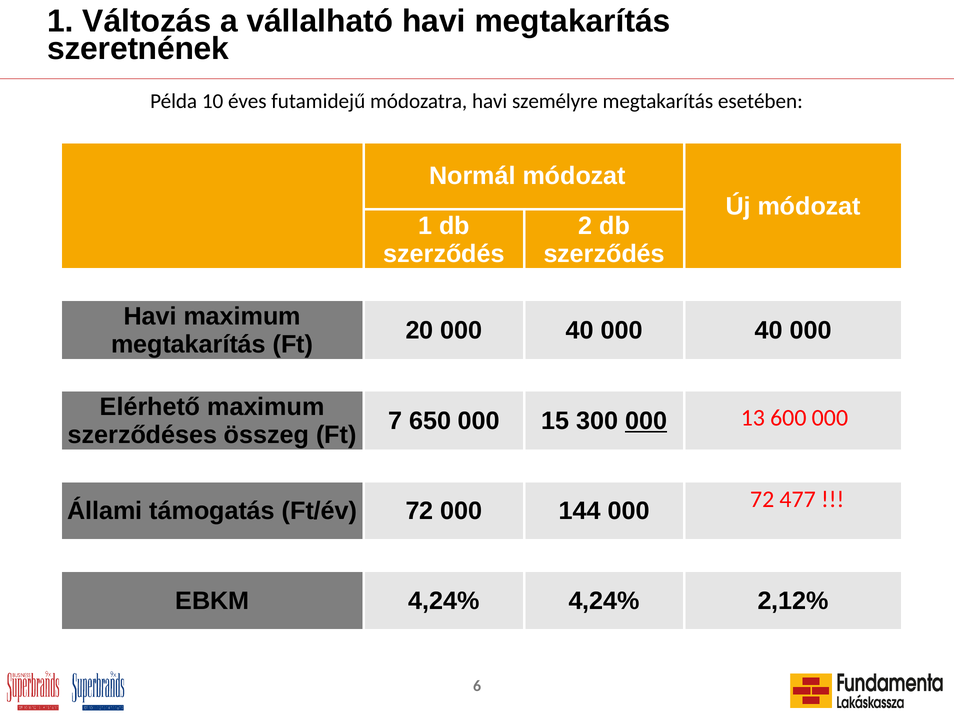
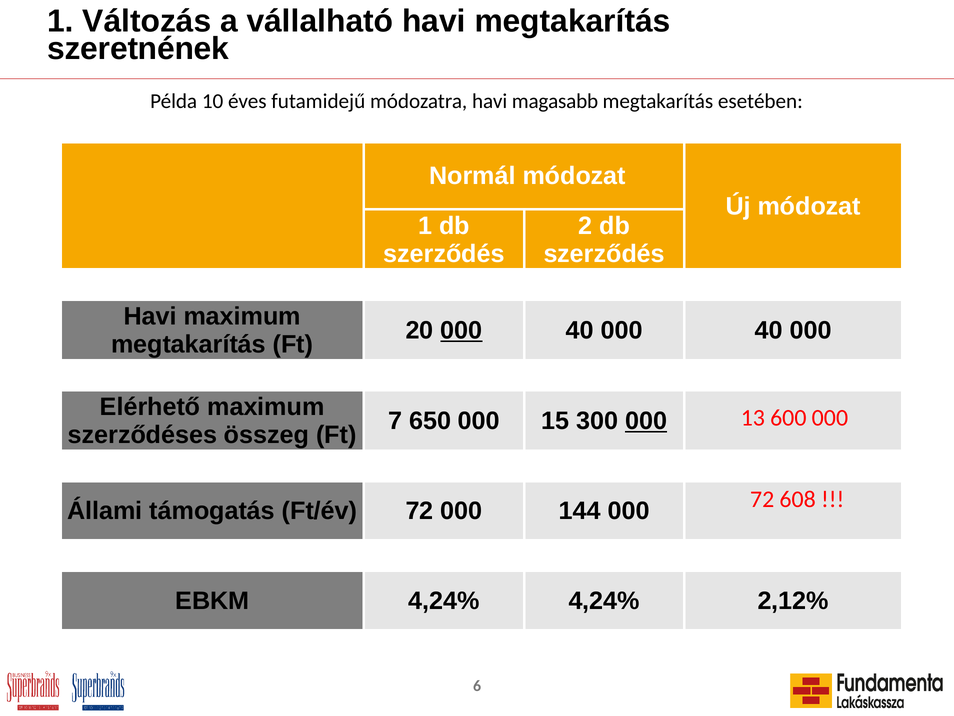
személyre: személyre -> magasabb
000 at (461, 330) underline: none -> present
477: 477 -> 608
